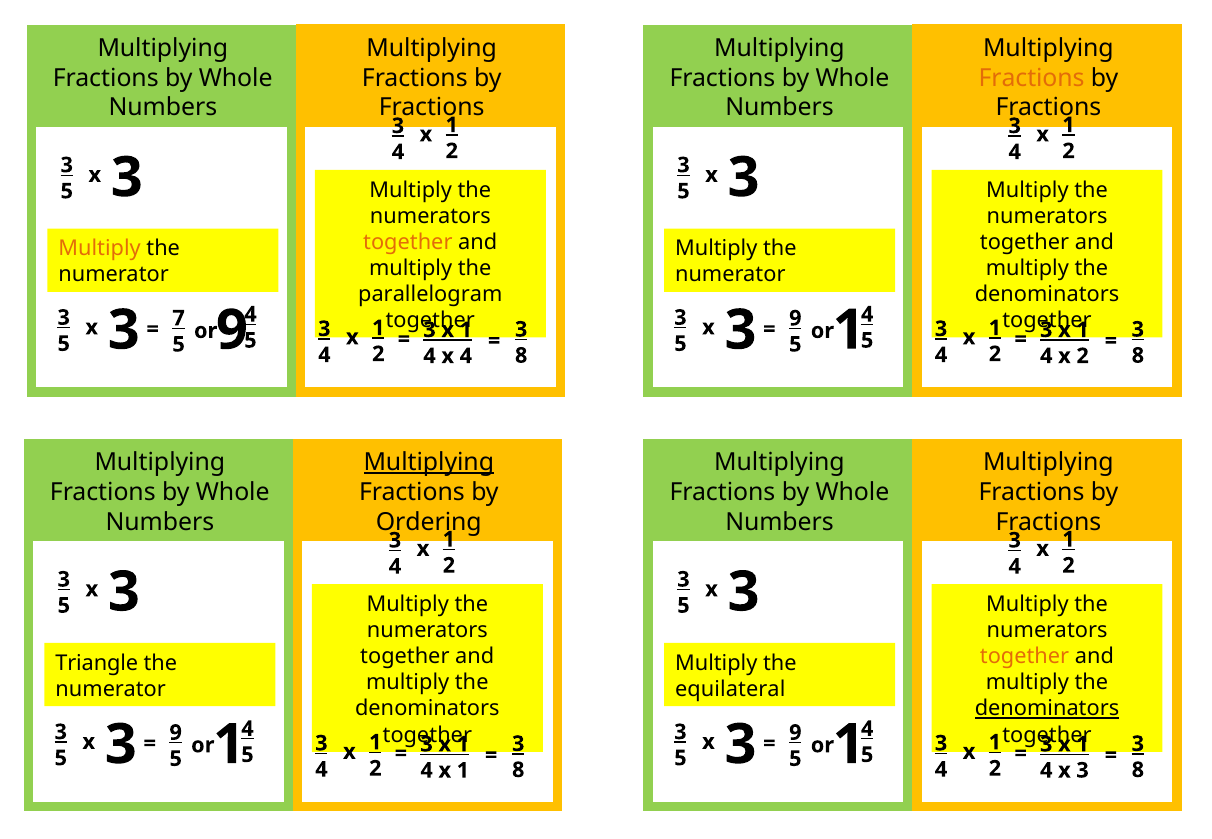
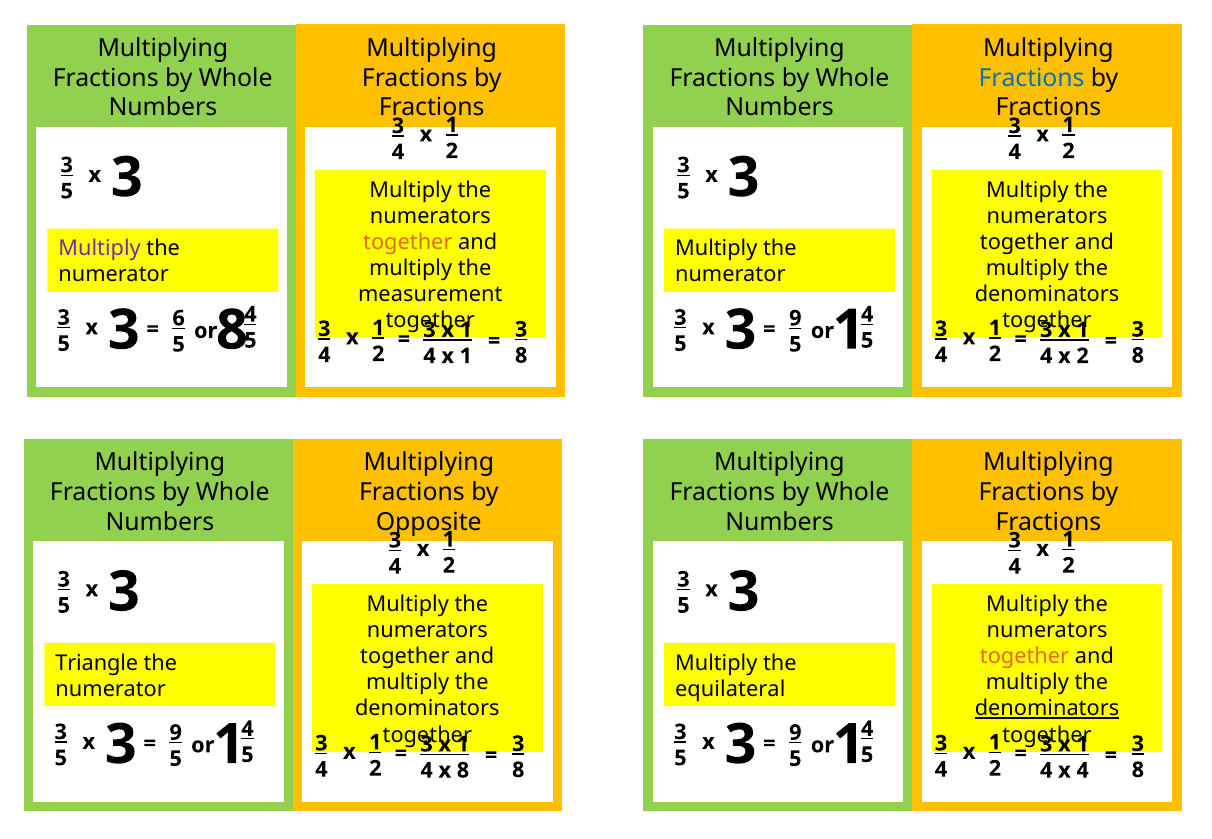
Fractions at (1032, 78) colour: orange -> blue
Multiply at (100, 249) colour: orange -> purple
parallelogram: parallelogram -> measurement
7: 7 -> 6
or 9: 9 -> 8
4 x 4: 4 -> 1
Multiplying at (429, 462) underline: present -> none
Ordering: Ordering -> Opposite
4 x 1: 1 -> 8
3 at (1083, 770): 3 -> 4
